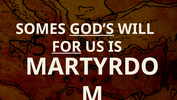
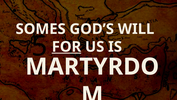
GOD’S underline: present -> none
